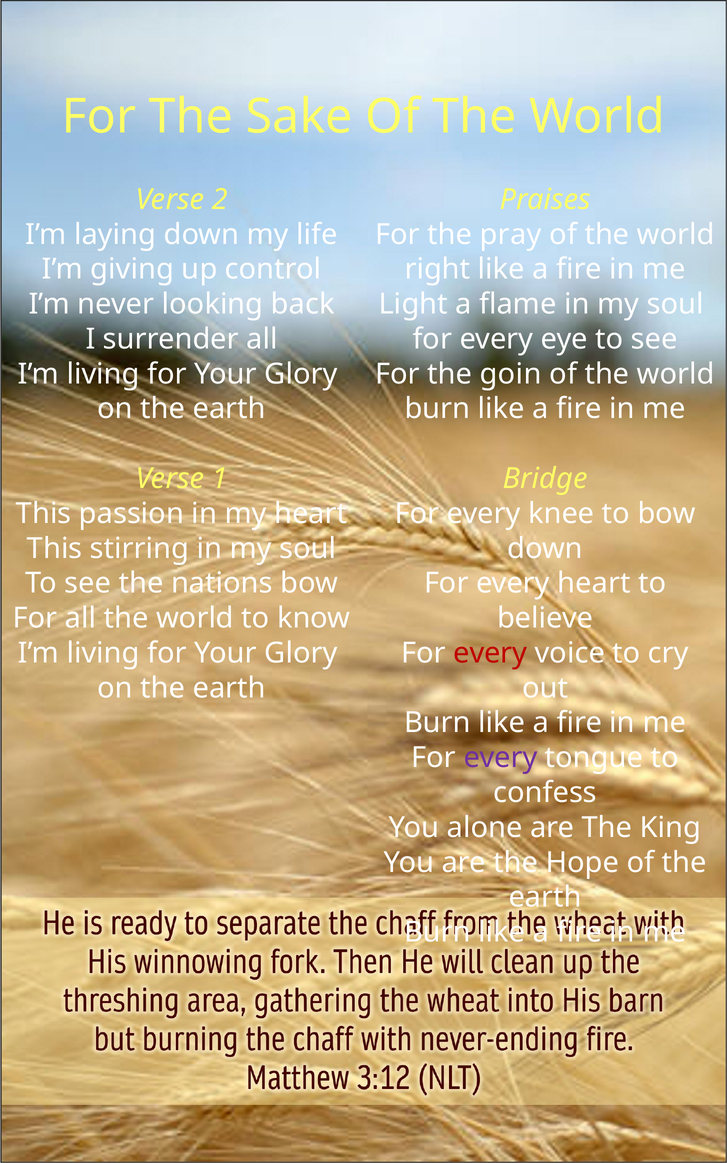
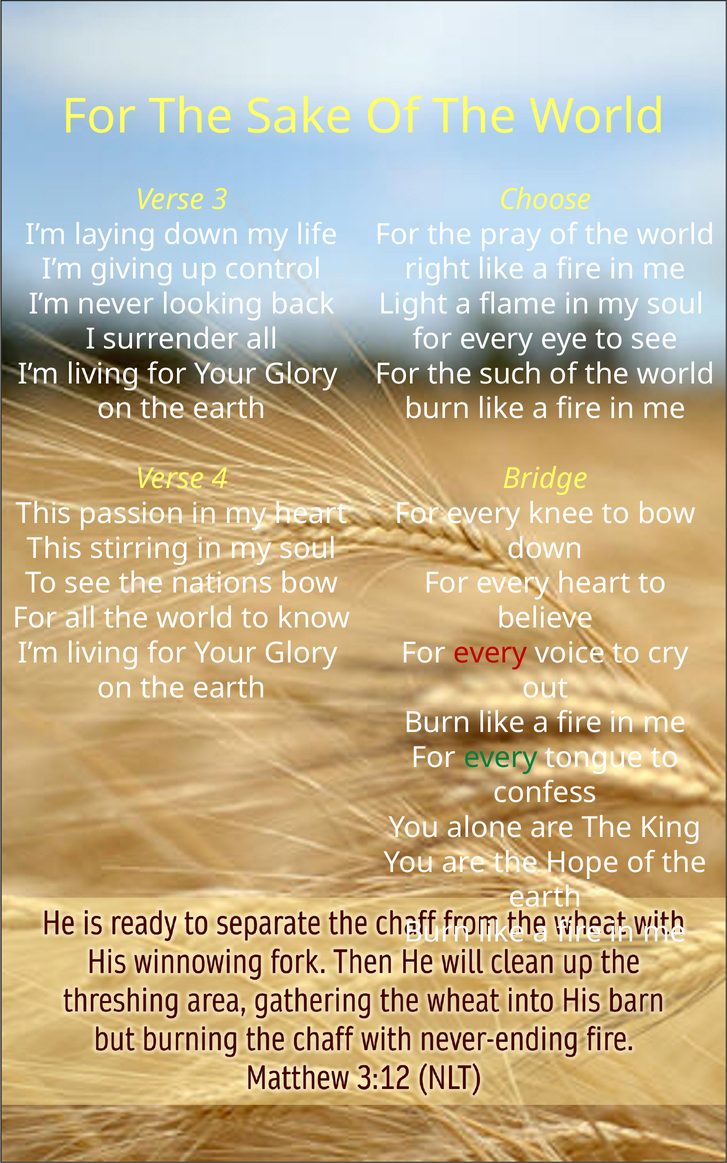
2: 2 -> 3
Praises: Praises -> Choose
goin: goin -> such
1: 1 -> 4
every at (500, 758) colour: purple -> green
